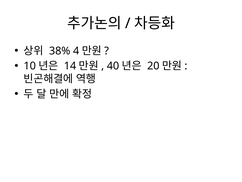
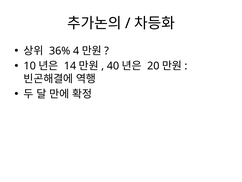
38%: 38% -> 36%
